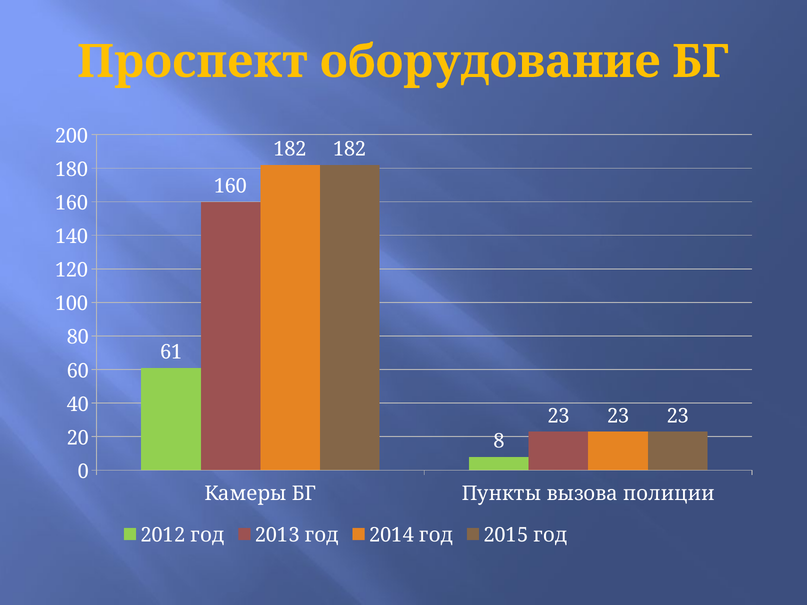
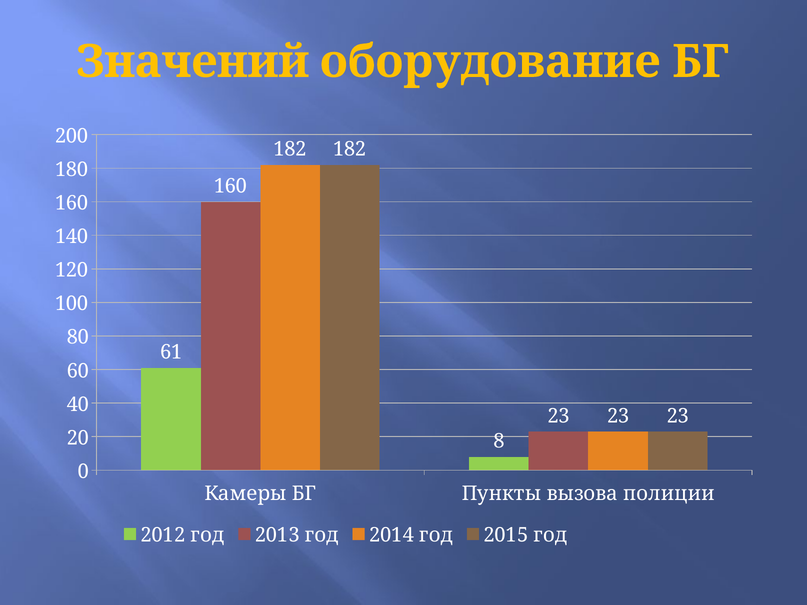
Проспект: Проспект -> Значений
